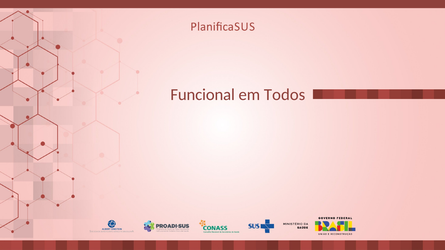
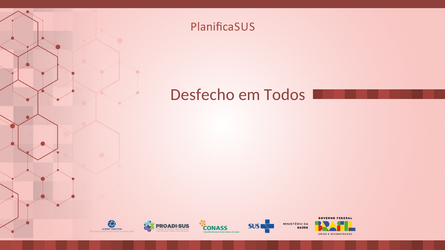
Funcional: Funcional -> Desfecho
